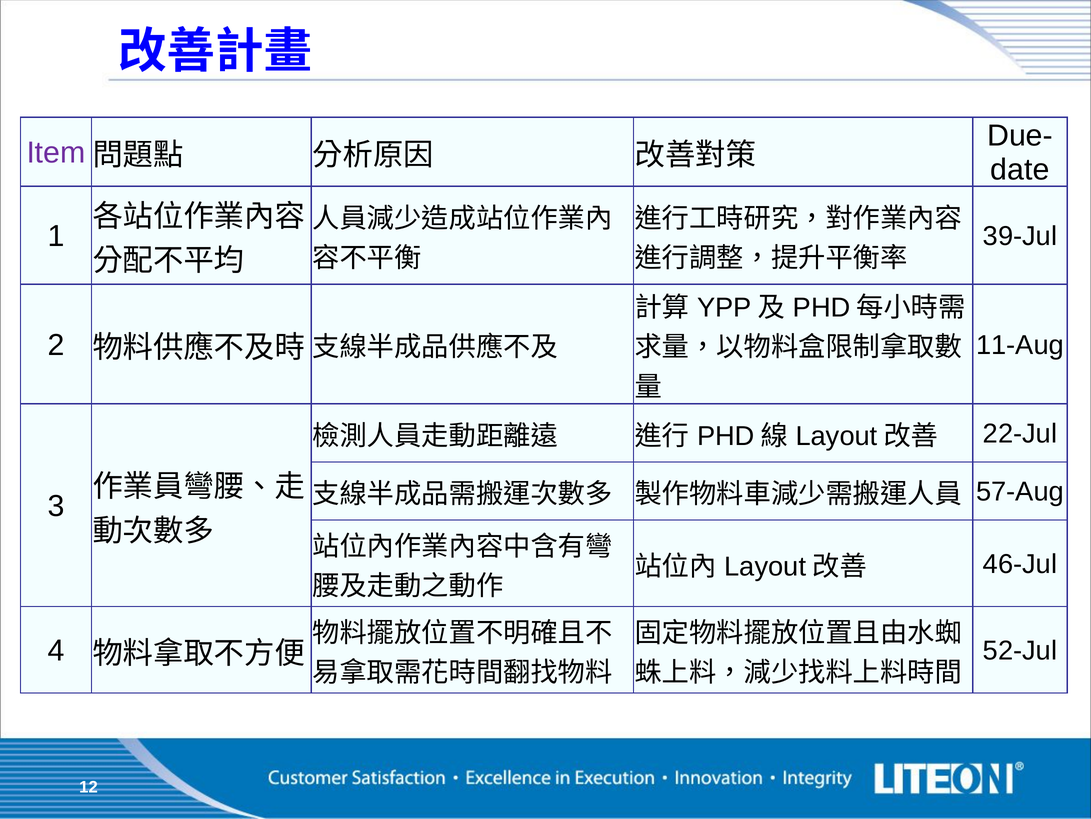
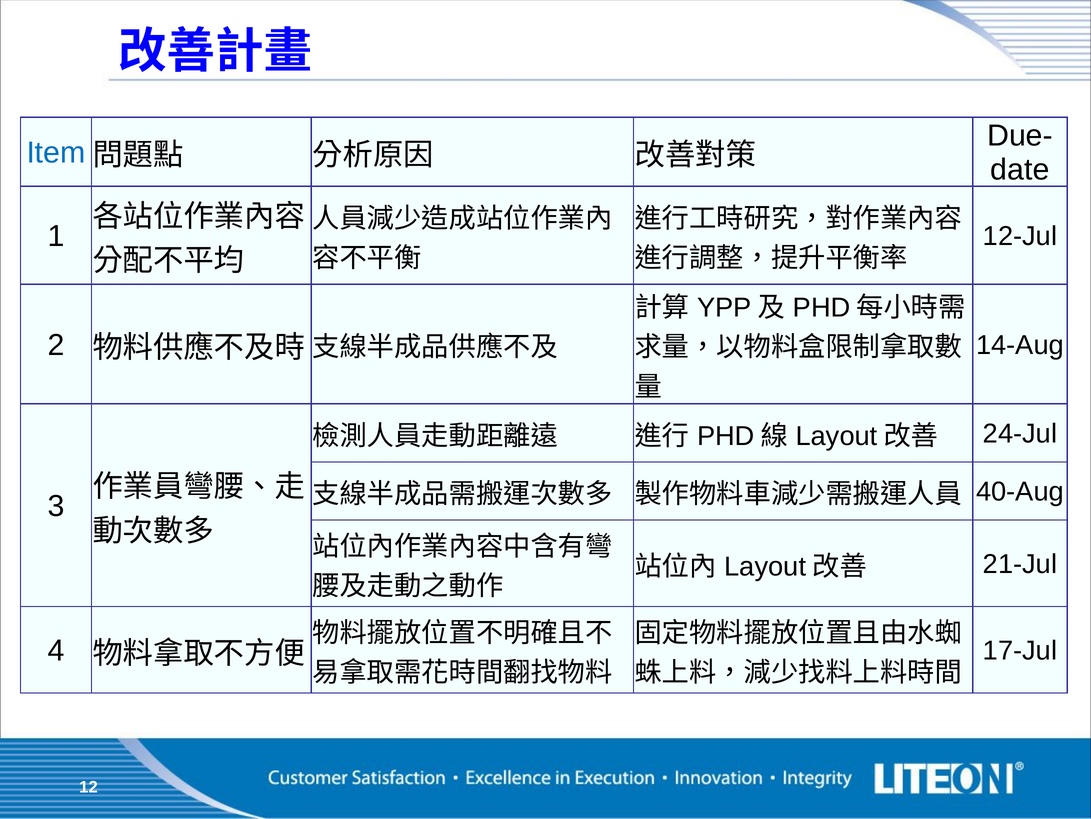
Item colour: purple -> blue
39-Jul: 39-Jul -> 12-Jul
11-Aug: 11-Aug -> 14-Aug
22-Jul: 22-Jul -> 24-Jul
57-Aug: 57-Aug -> 40-Aug
46-Jul: 46-Jul -> 21-Jul
52-Jul: 52-Jul -> 17-Jul
